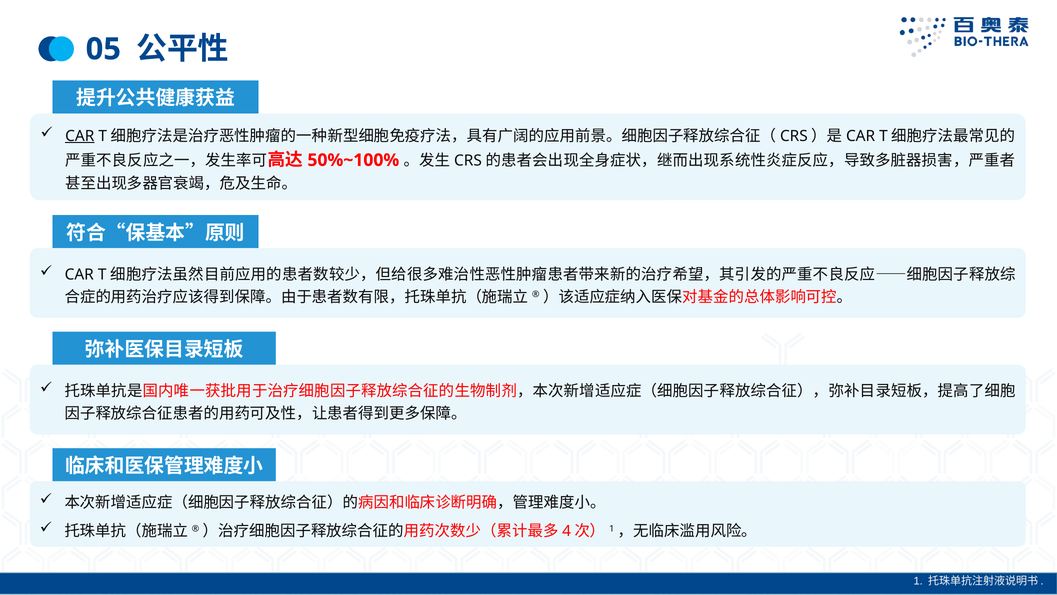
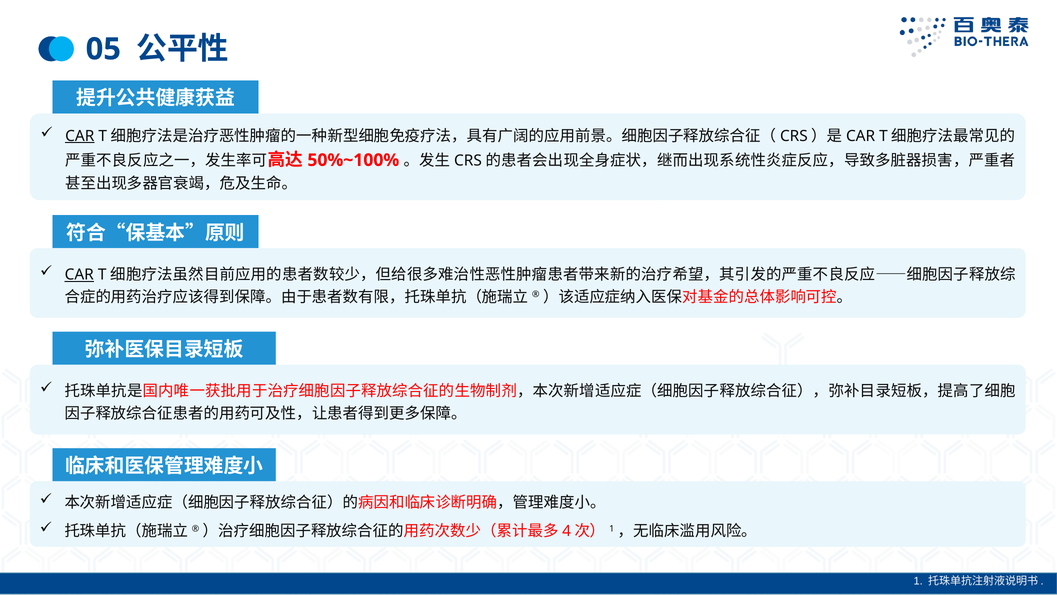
CAR at (79, 275) underline: none -> present
